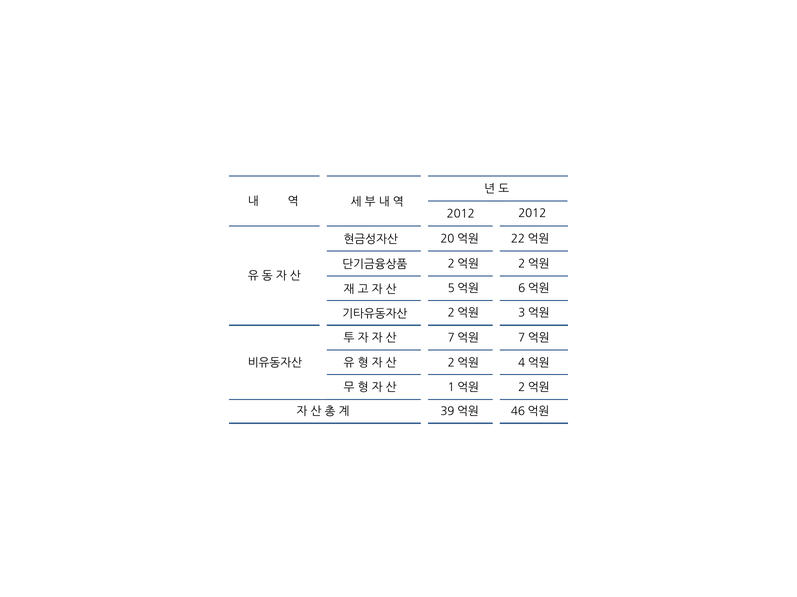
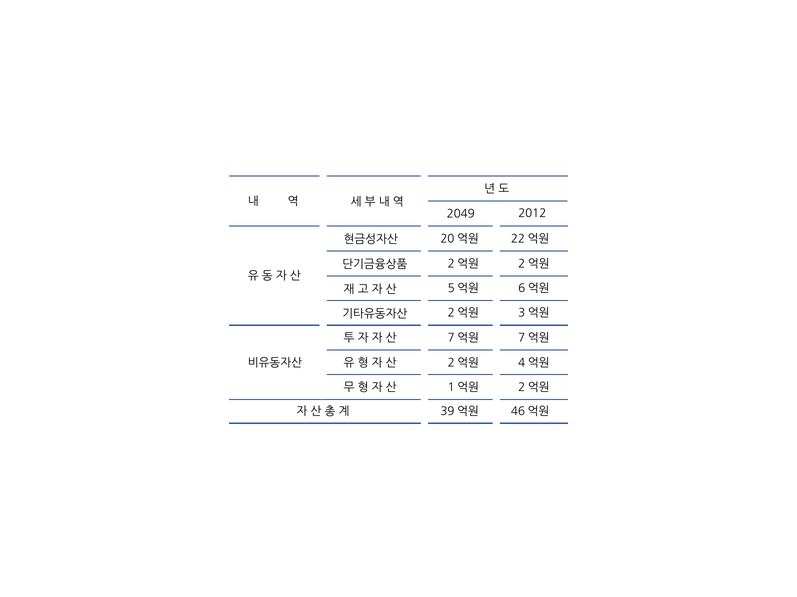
2012 at (461, 214): 2012 -> 2049
